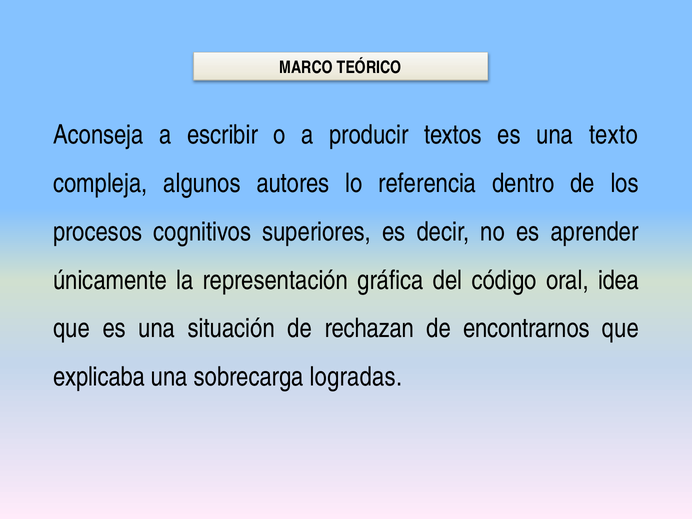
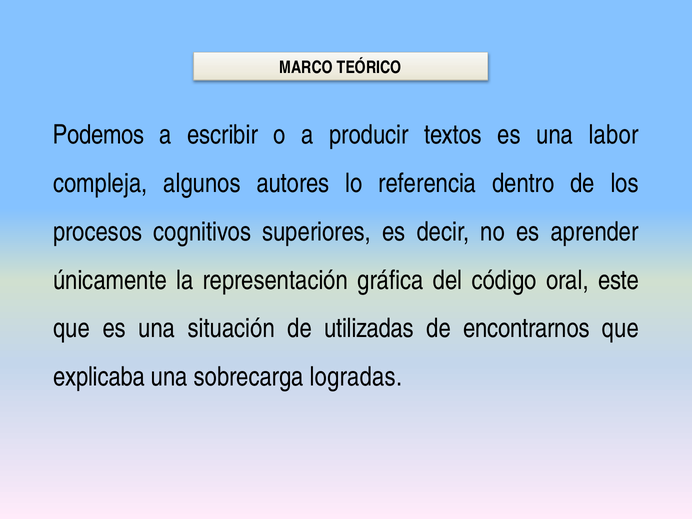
Aconseja: Aconseja -> Podemos
texto: texto -> labor
idea: idea -> este
rechazan: rechazan -> utilizadas
